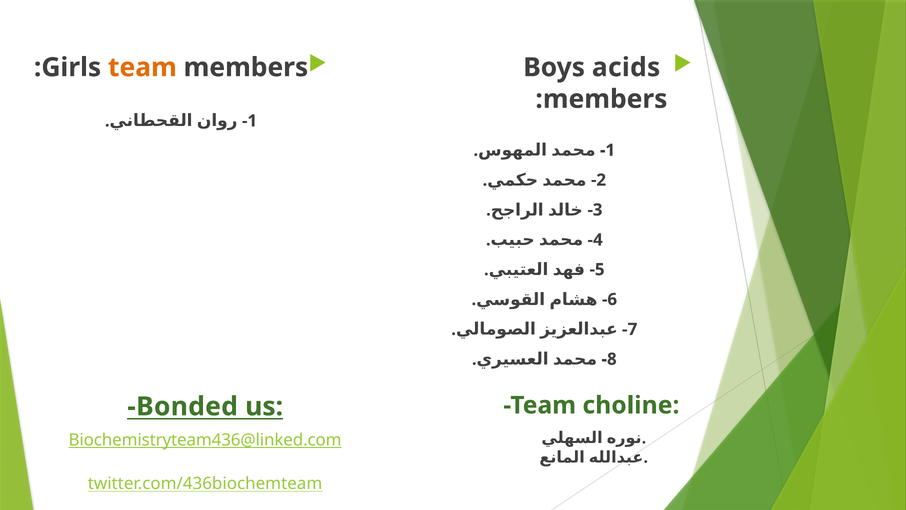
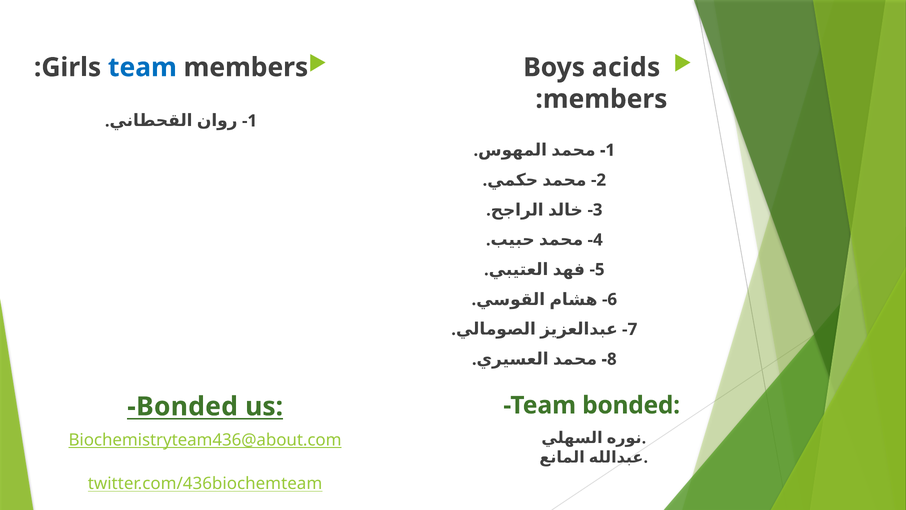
team at (142, 67) colour: orange -> blue
Team choline: choline -> bonded
Biochemistryteam436@linked.com: Biochemistryteam436@linked.com -> Biochemistryteam436@about.com
